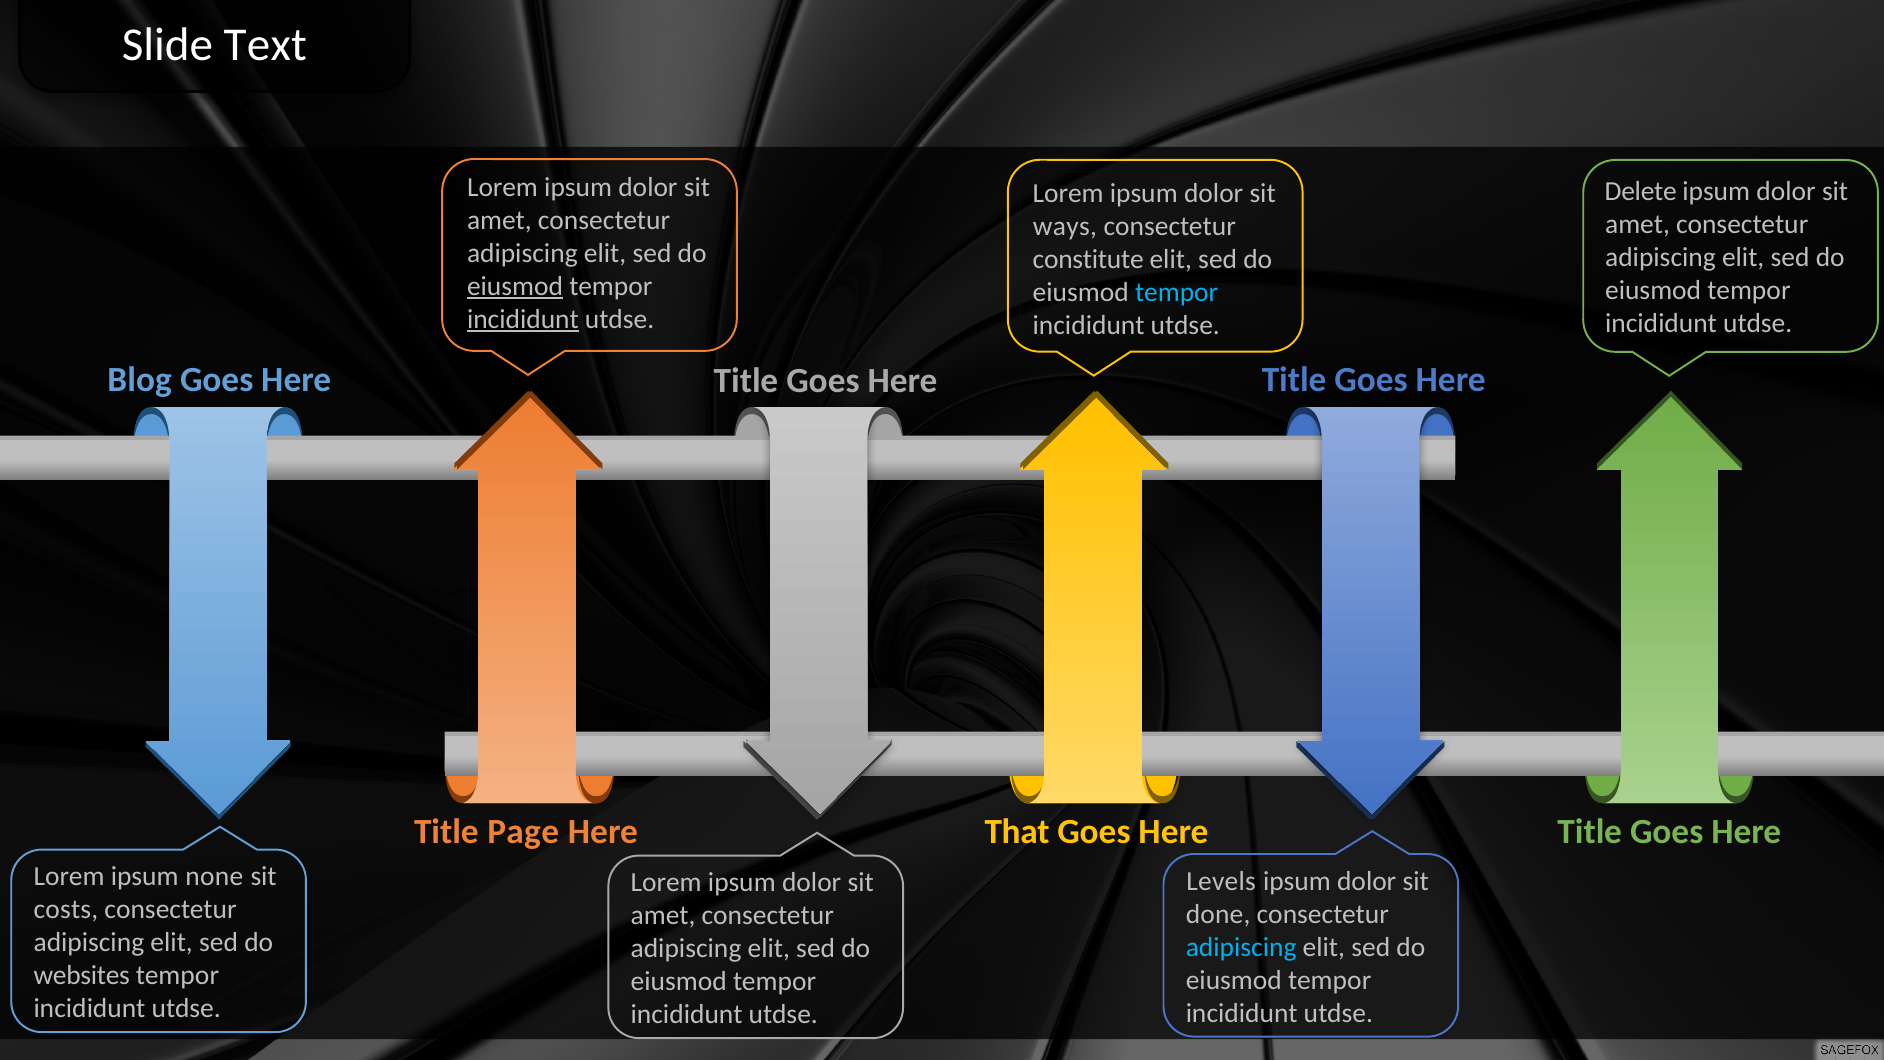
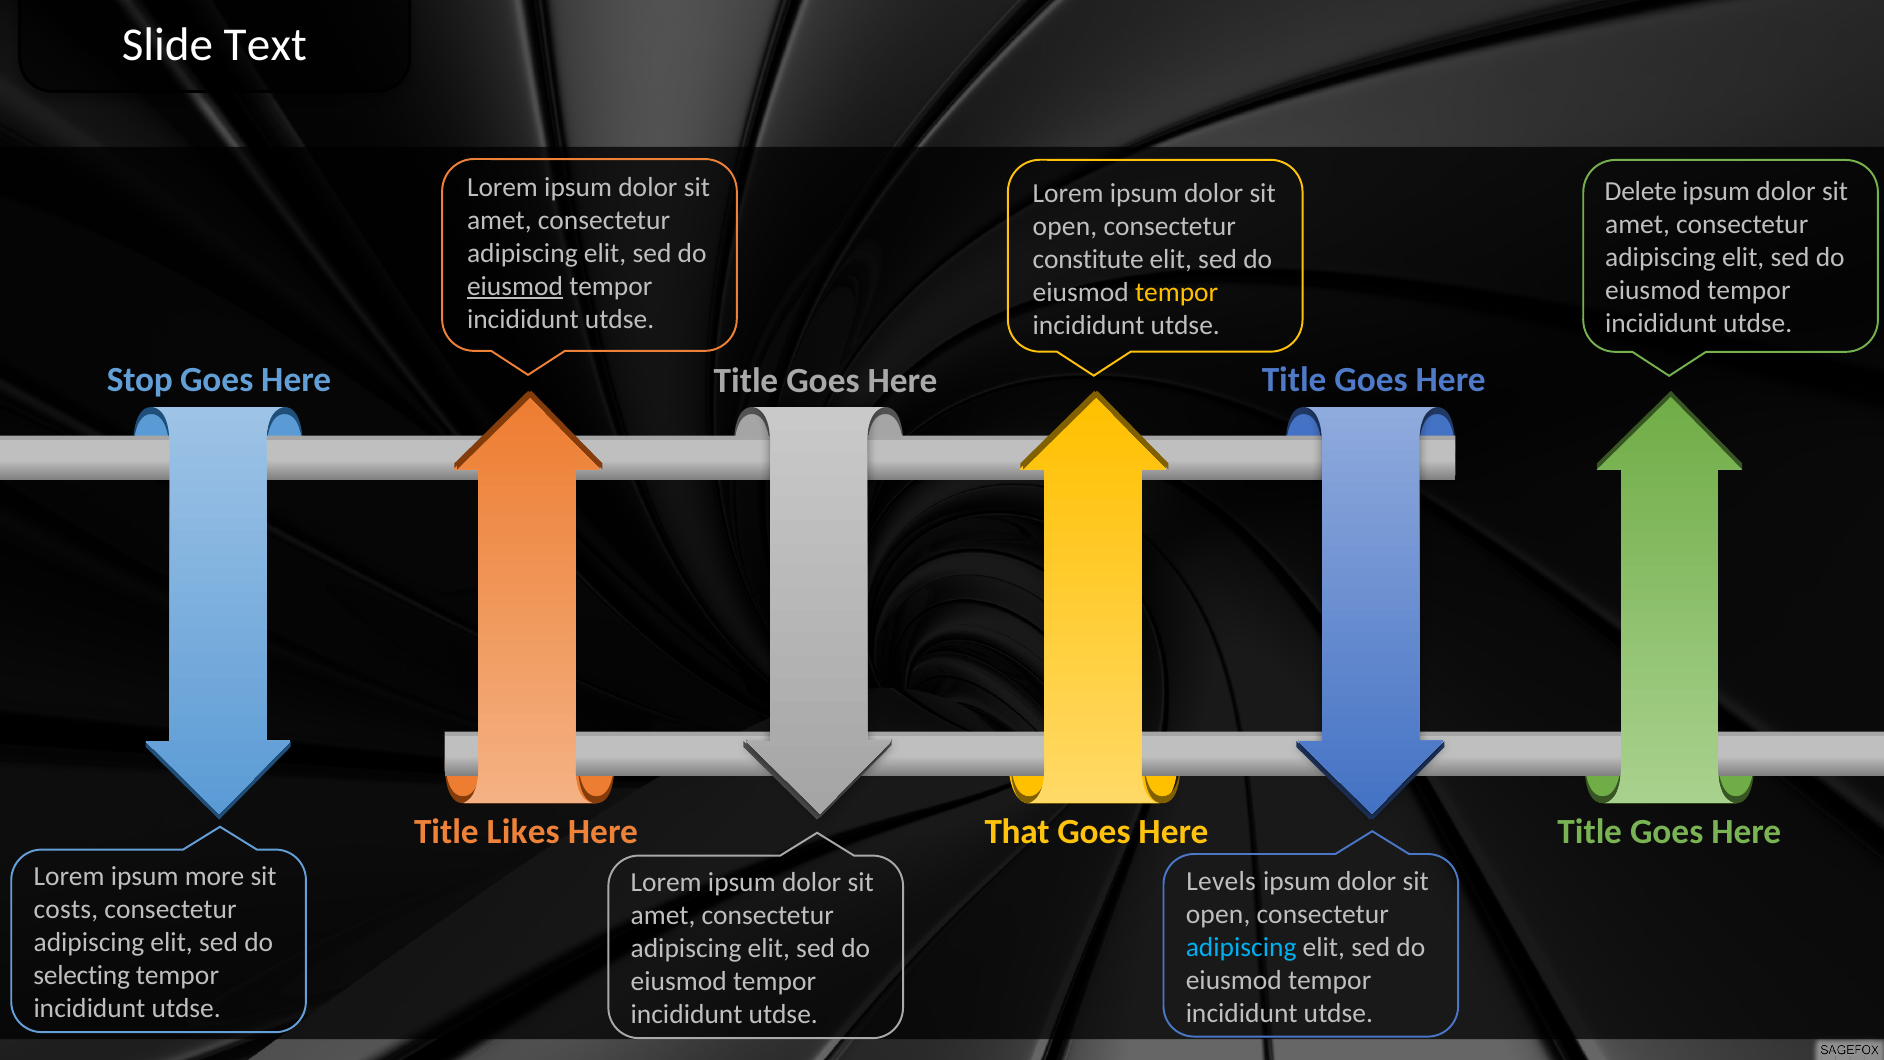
ways at (1065, 226): ways -> open
tempor at (1177, 292) colour: light blue -> yellow
incididunt at (523, 319) underline: present -> none
Blog: Blog -> Stop
Page: Page -> Likes
none: none -> more
done at (1218, 914): done -> open
websites: websites -> selecting
